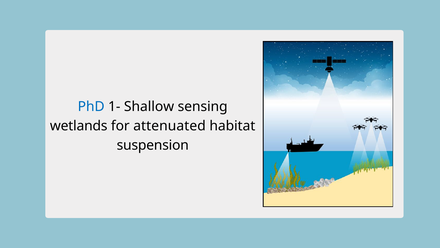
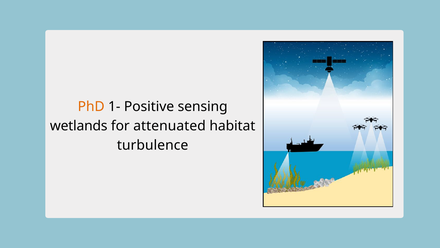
PhD colour: blue -> orange
Shallow: Shallow -> Positive
suspension: suspension -> turbulence
